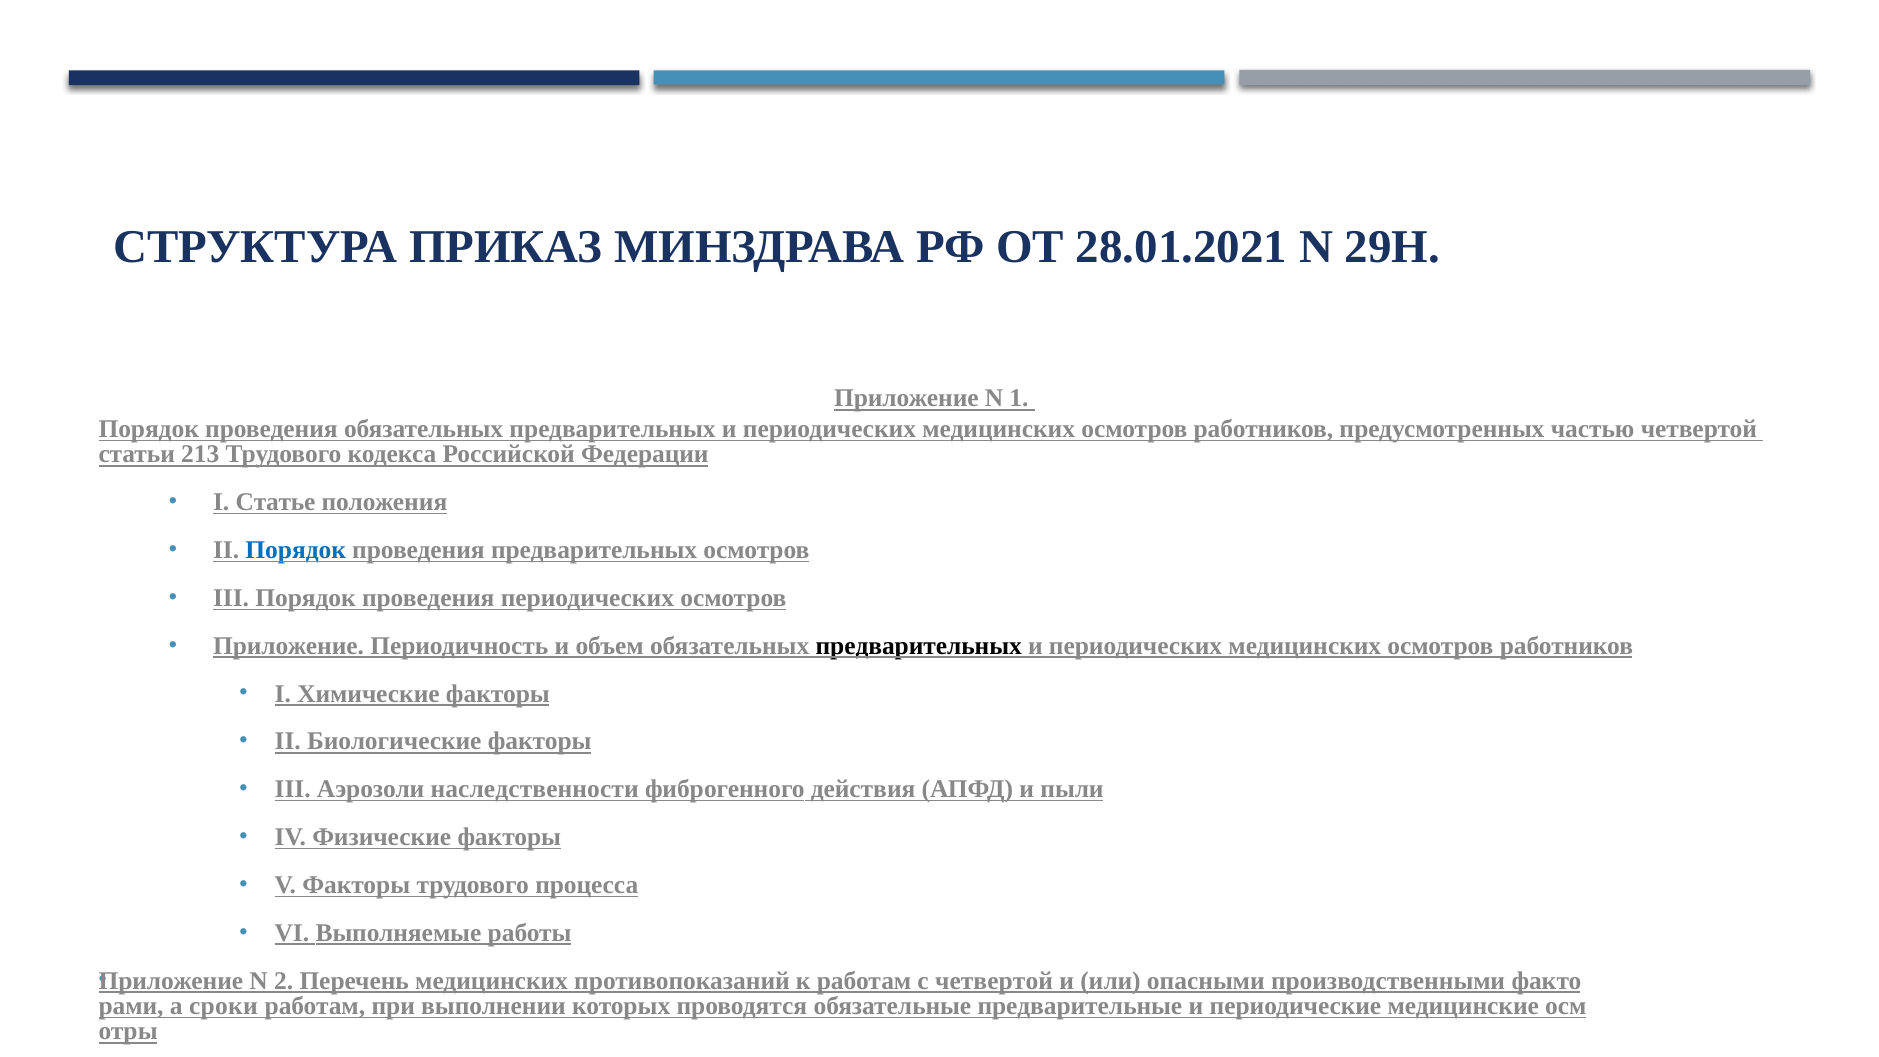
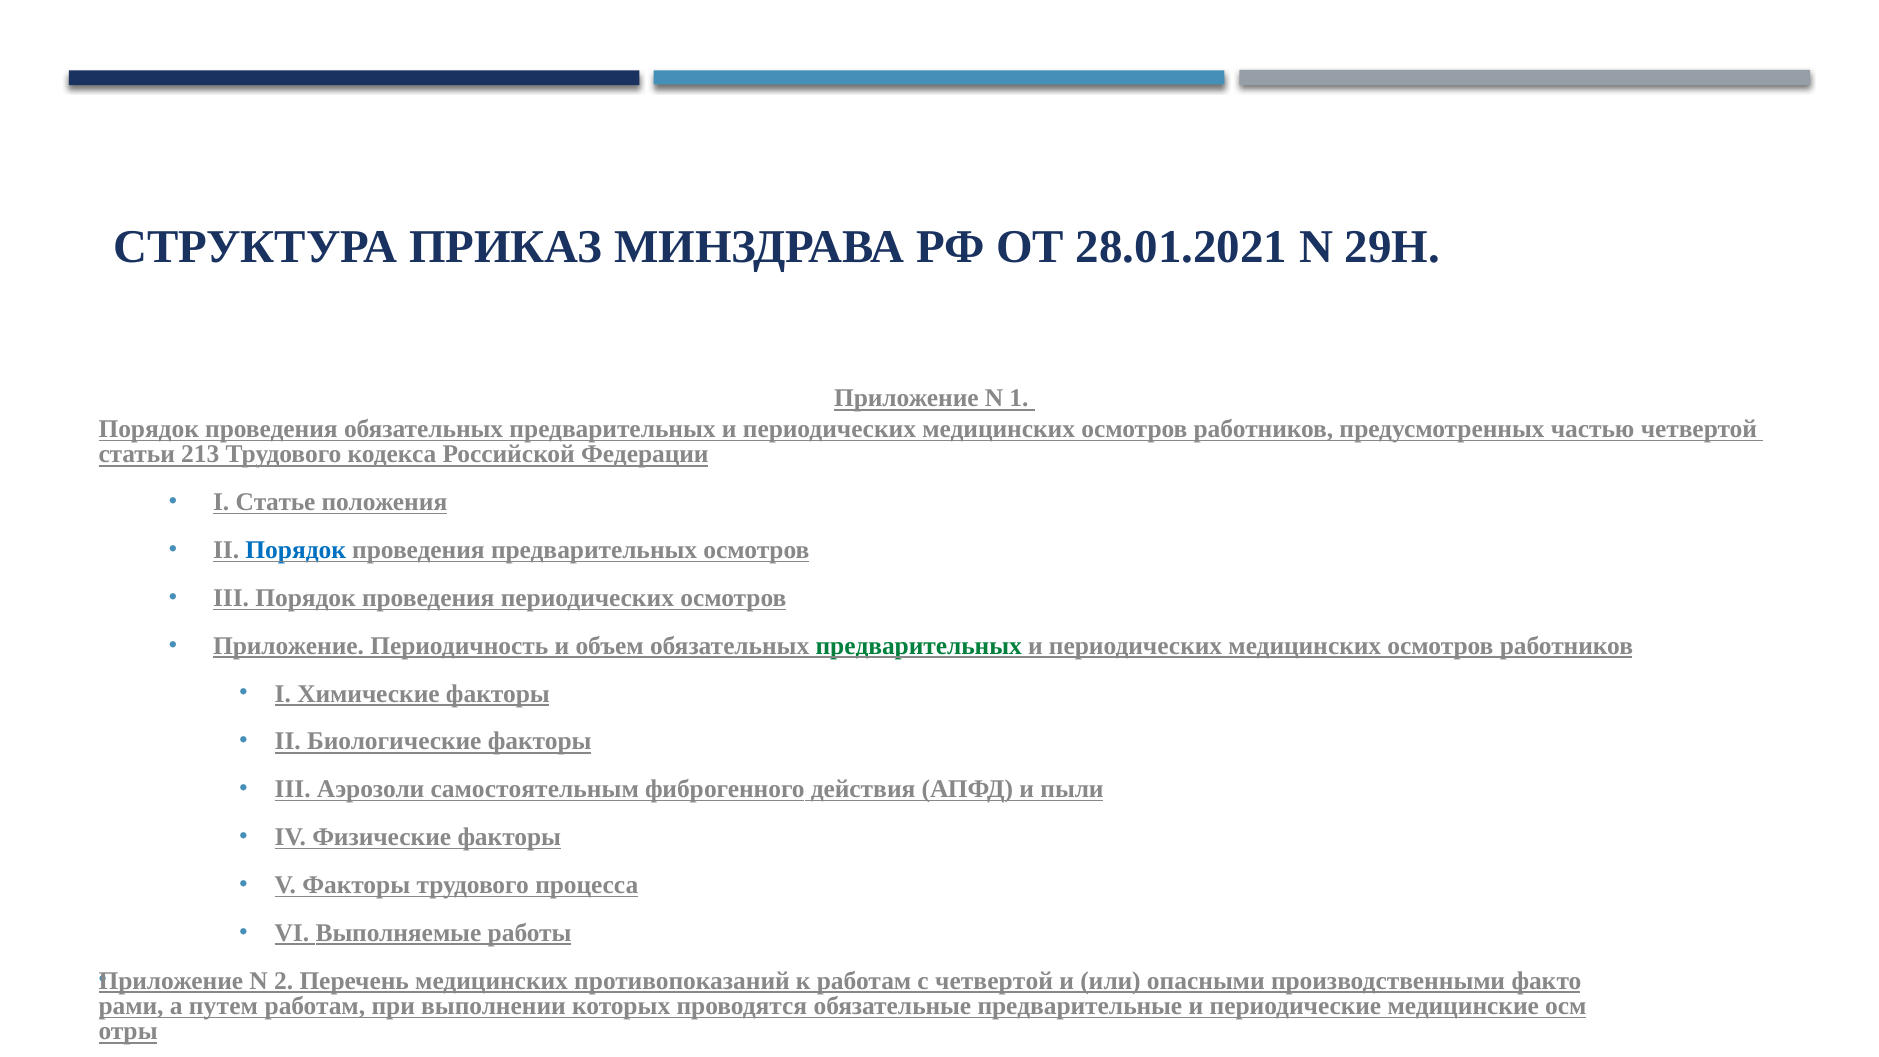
предварительных at (919, 646) colour: black -> green
наследственности: наследственности -> самостоятельным
сроки: сроки -> путем
